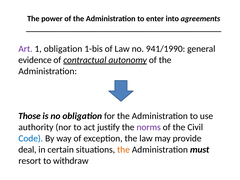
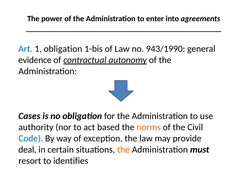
Art colour: purple -> blue
941/1990: 941/1990 -> 943/1990
Those: Those -> Cases
justify: justify -> based
norms colour: purple -> orange
withdraw: withdraw -> identifies
